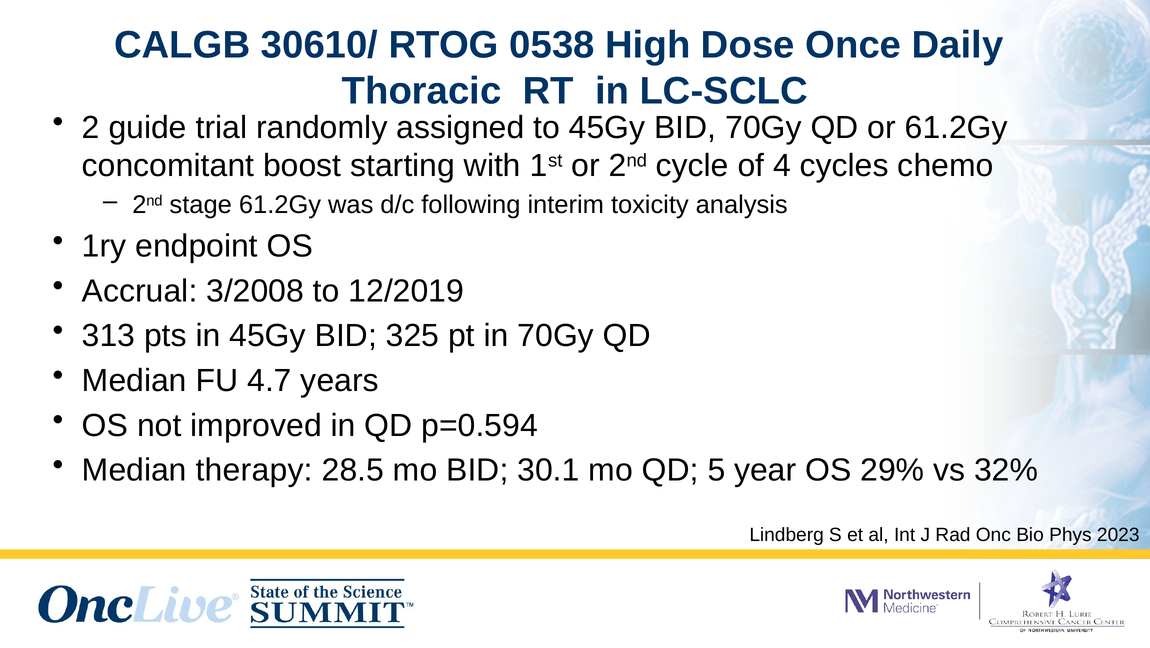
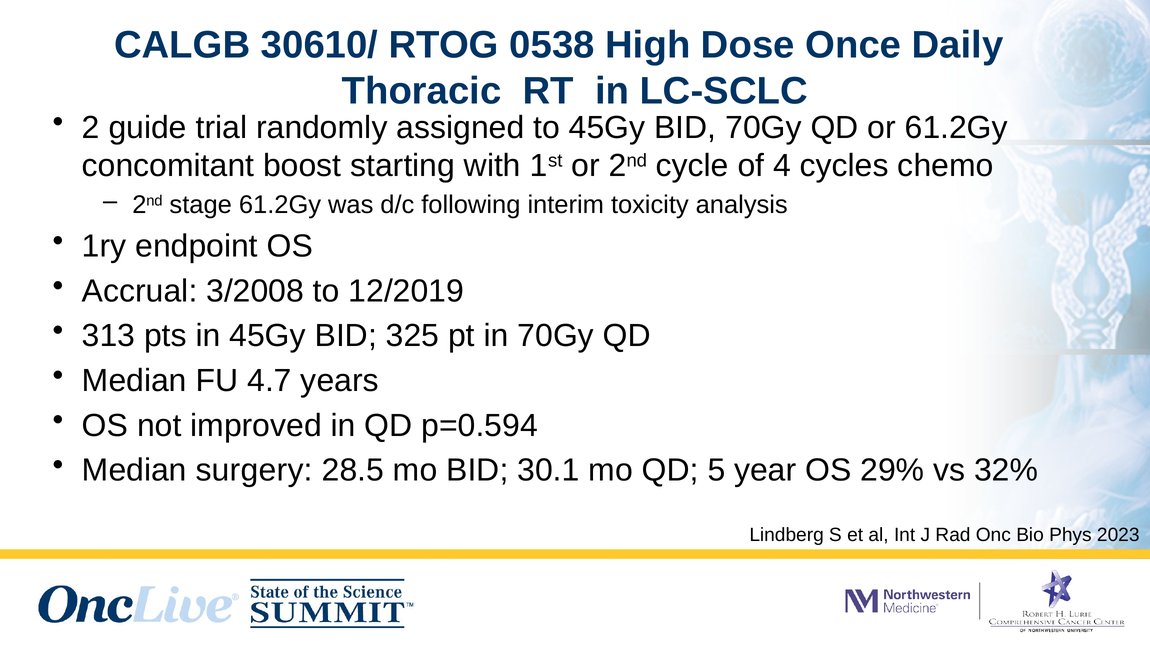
therapy: therapy -> surgery
